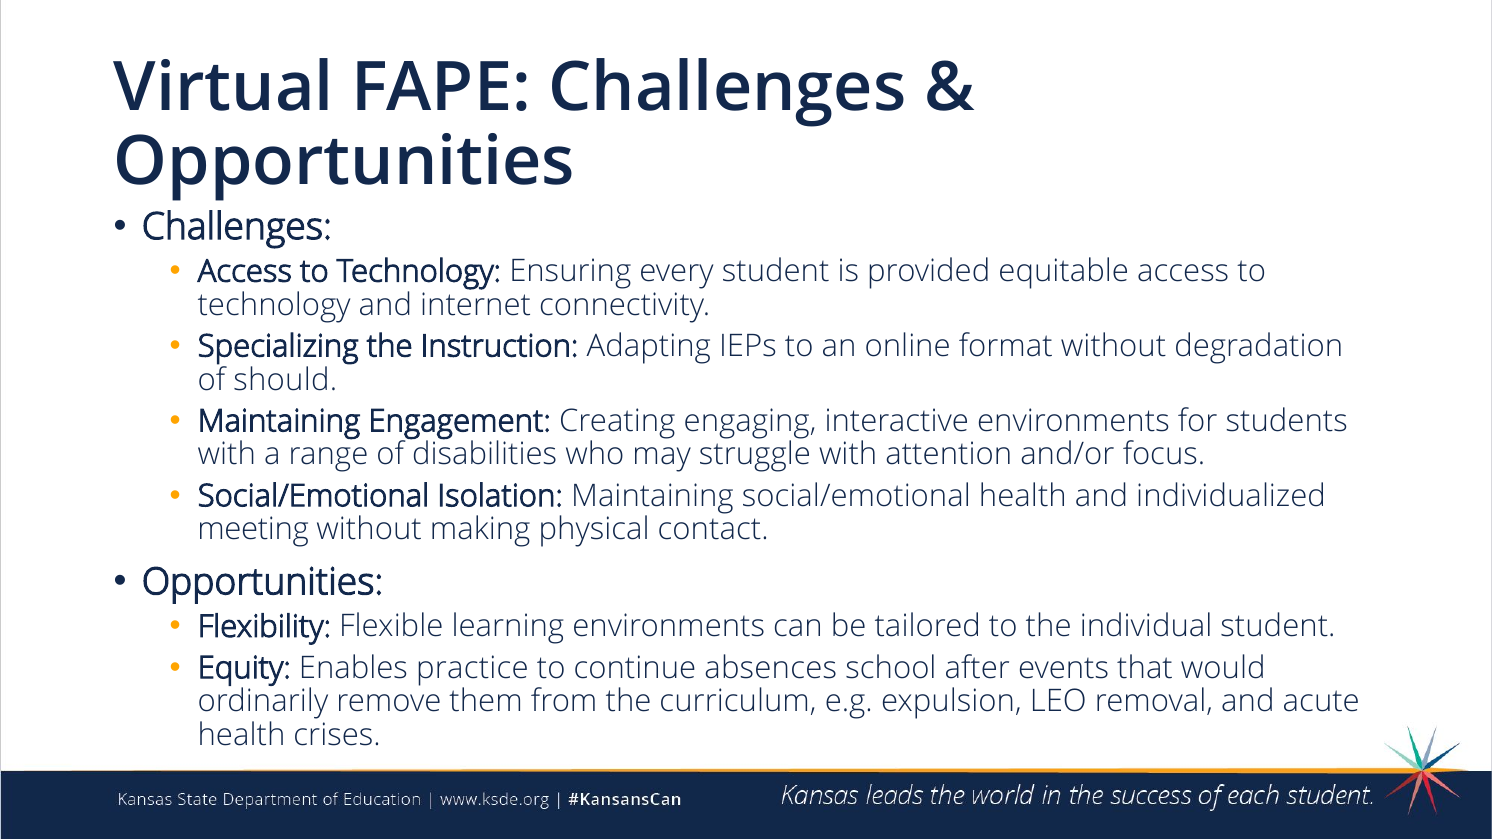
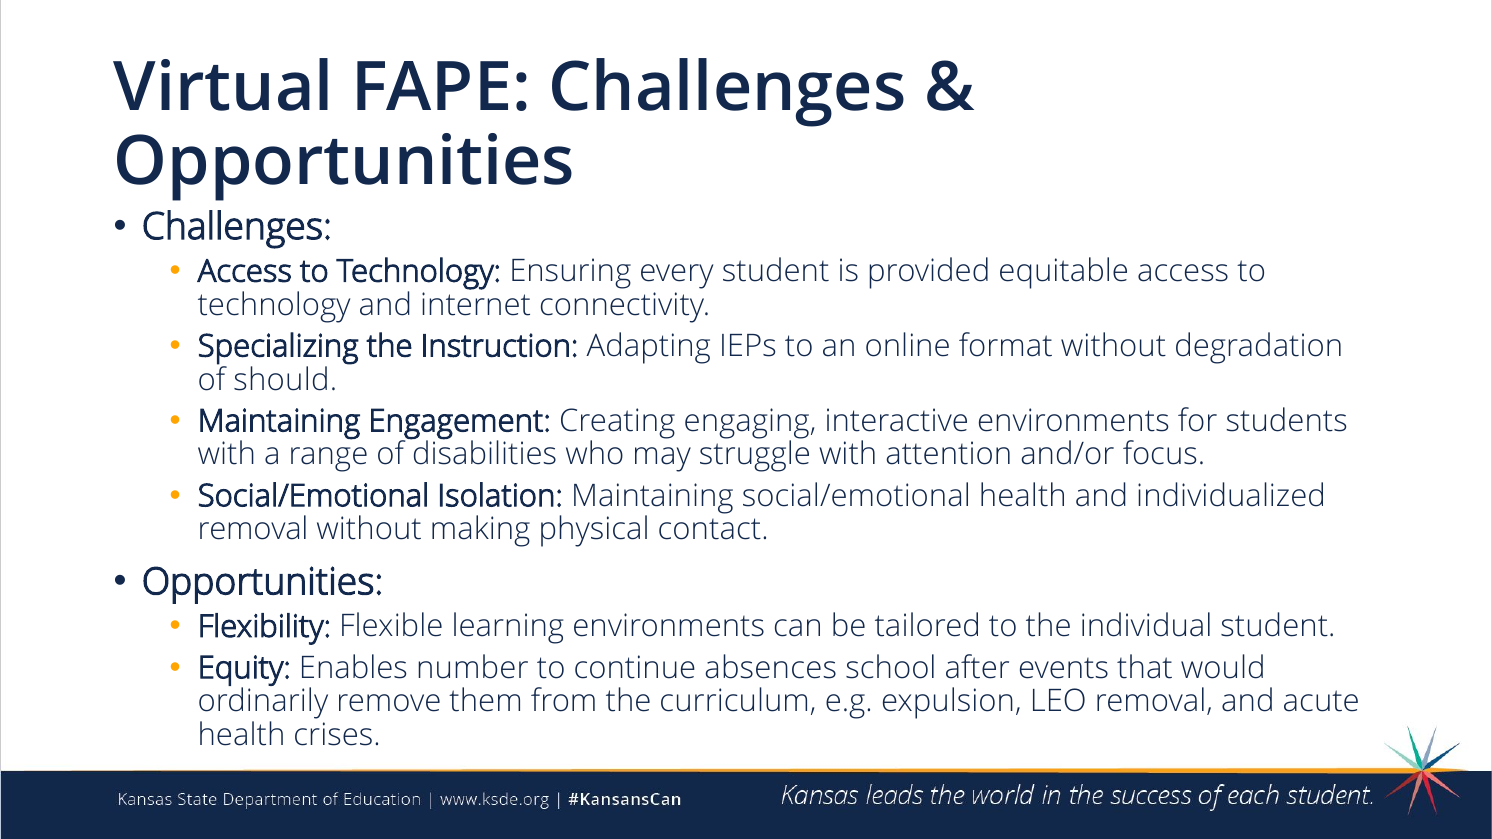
meeting at (253, 530): meeting -> removal
practice: practice -> number
